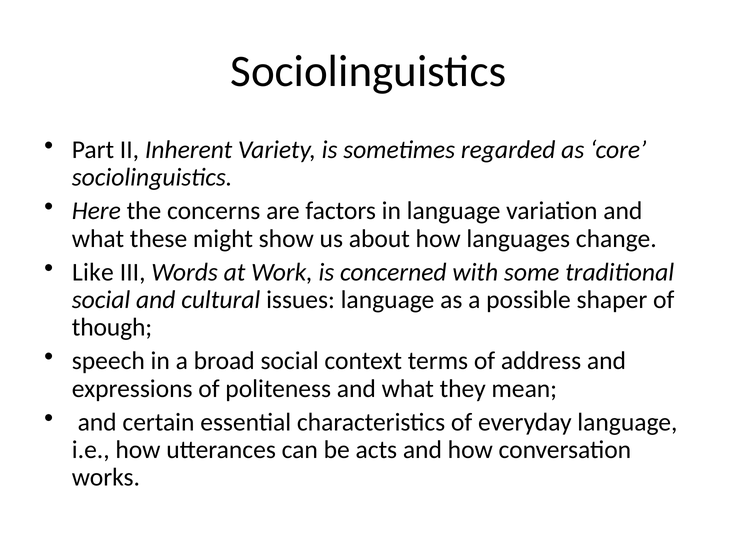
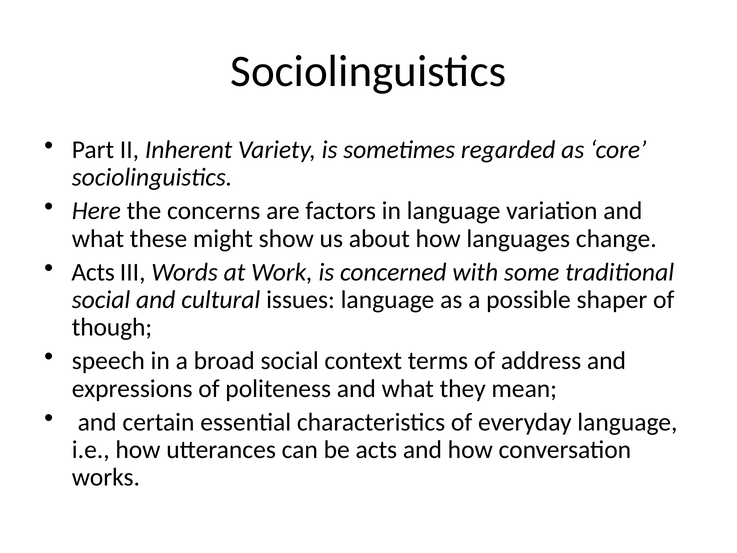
Like at (93, 272): Like -> Acts
